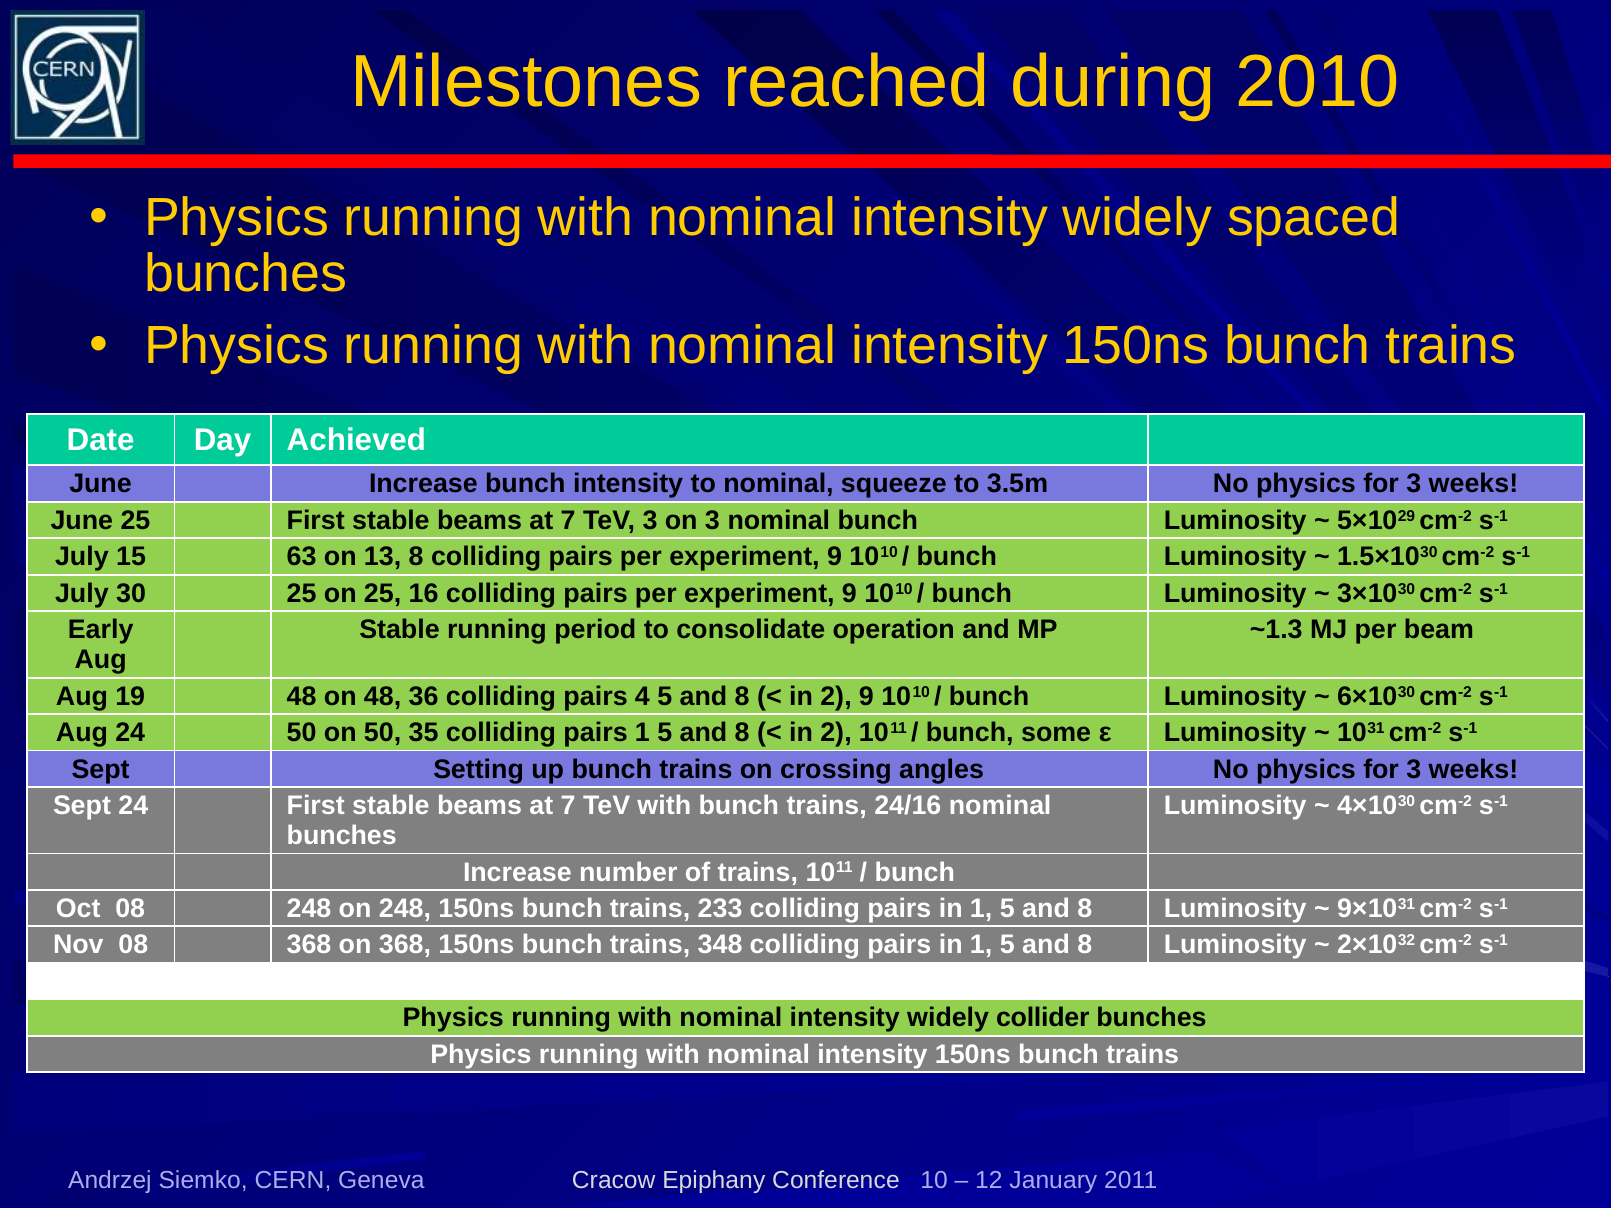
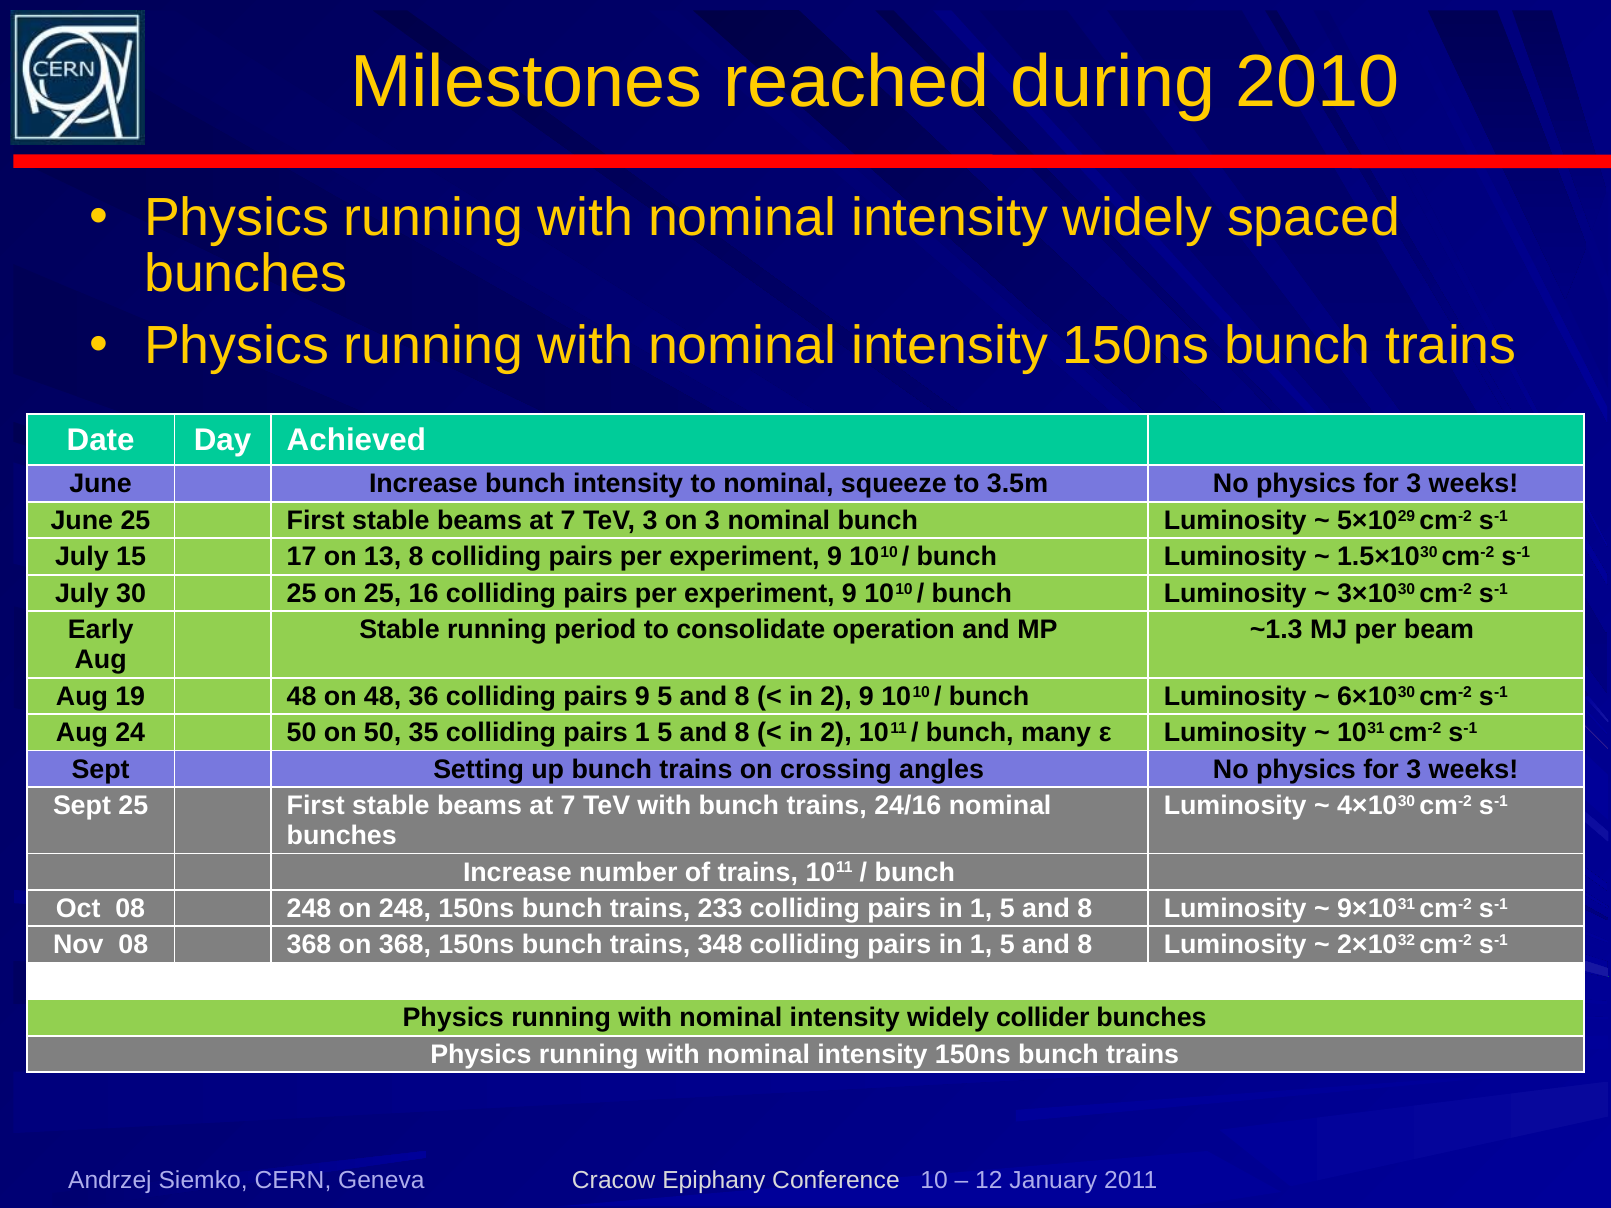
63: 63 -> 17
pairs 4: 4 -> 9
some: some -> many
Sept 24: 24 -> 25
